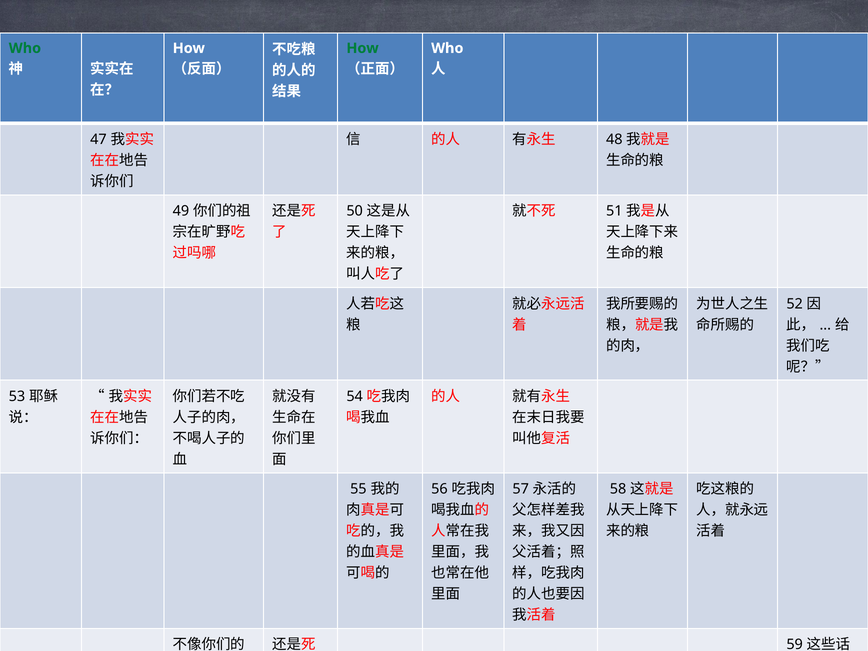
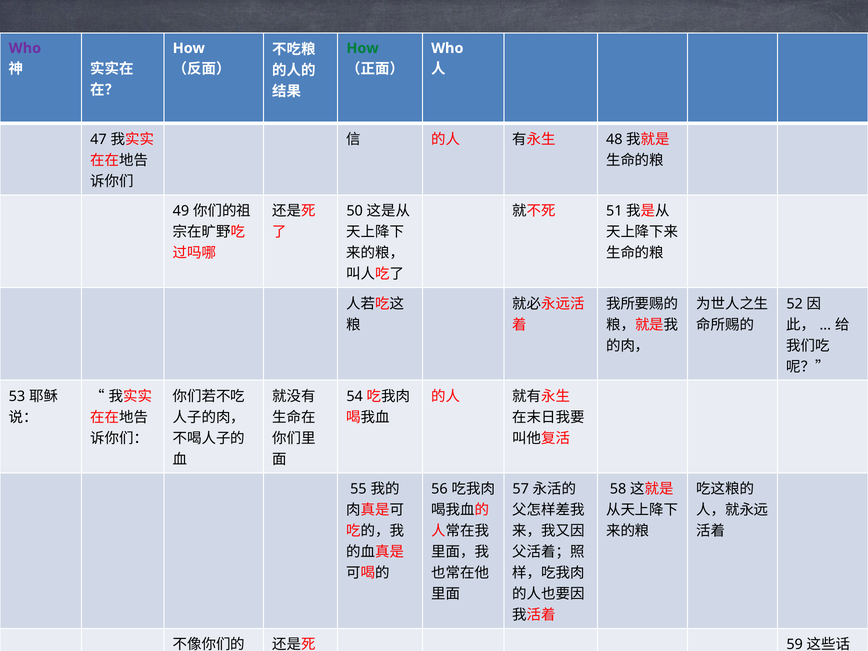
Who at (25, 48) colour: green -> purple
